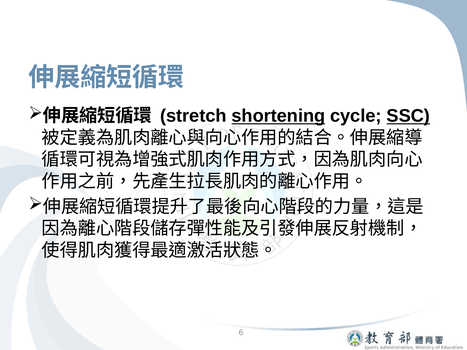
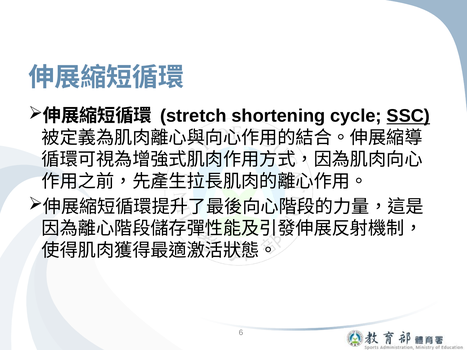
shortening underline: present -> none
